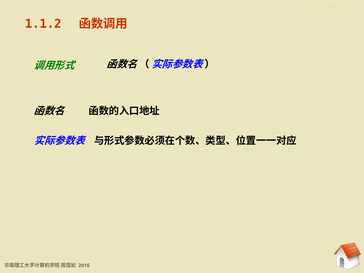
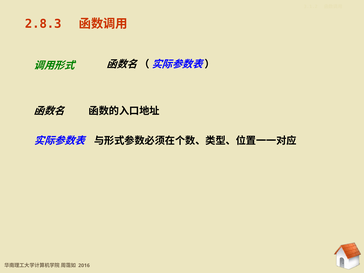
1.1.2: 1.1.2 -> 2.8.3
